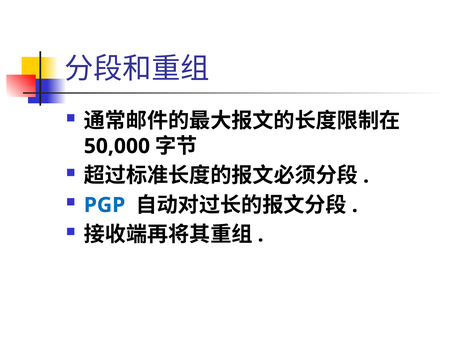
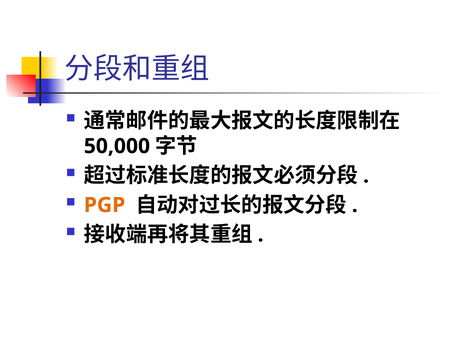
PGP colour: blue -> orange
